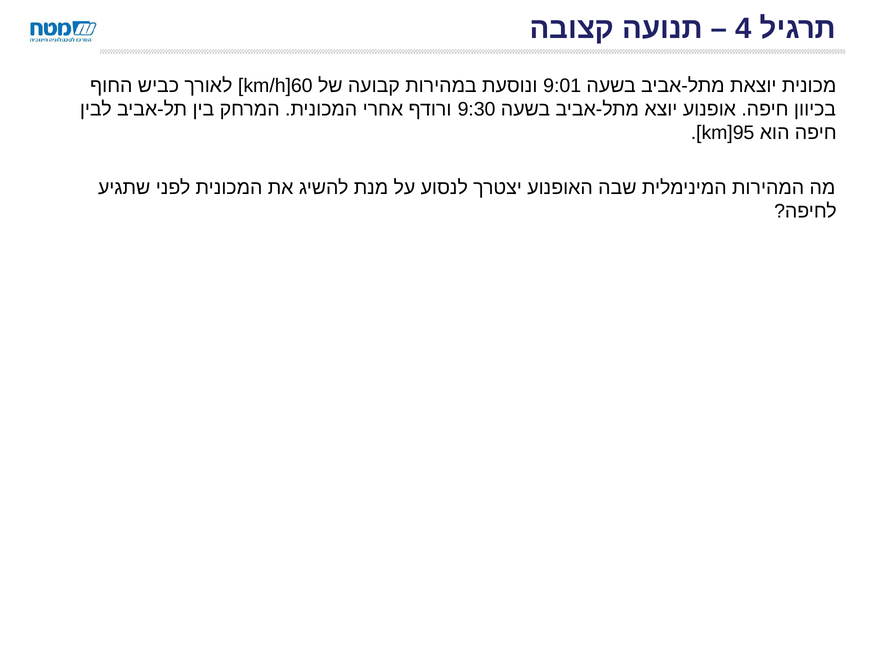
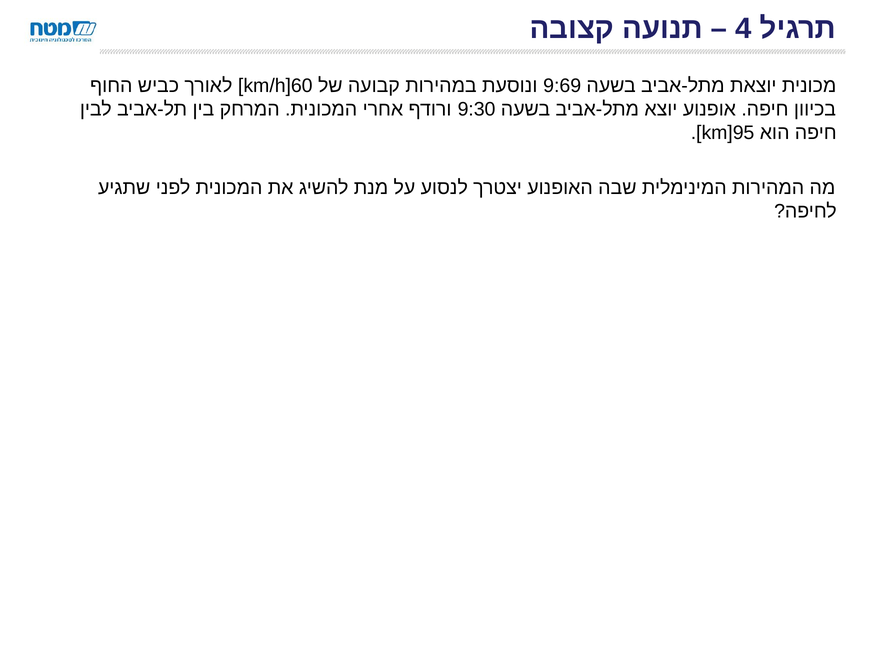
9:01: 9:01 -> 9:69
